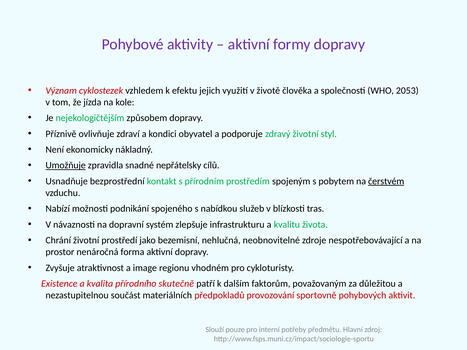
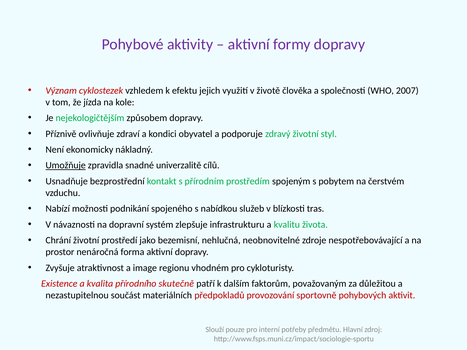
2053: 2053 -> 2007
nepřátelsky: nepřátelsky -> univerzalitě
čerstvém underline: present -> none
